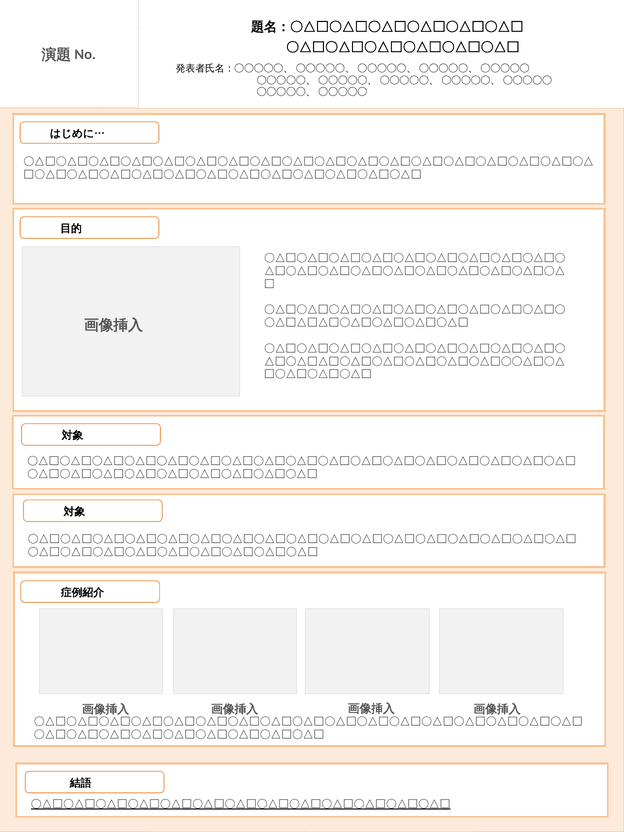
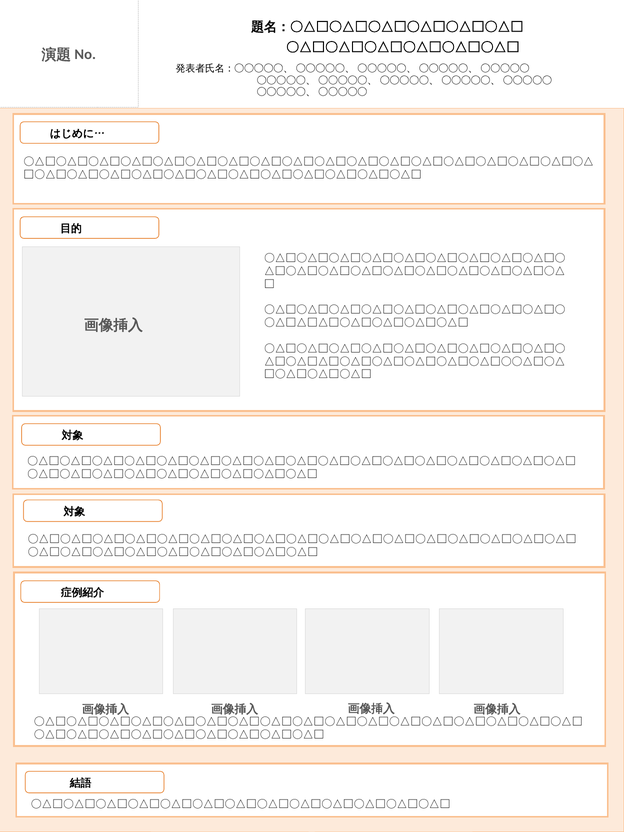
〇△□〇△□〇△□〇△□〇△□〇△□〇△□〇△□〇△□〇△□〇△□〇△□〇△□ underline: present -> none
